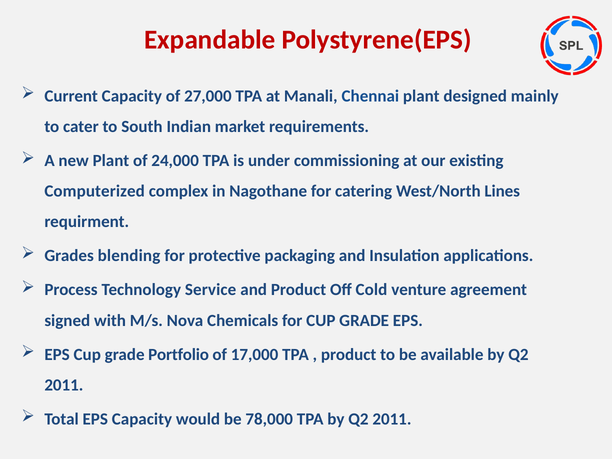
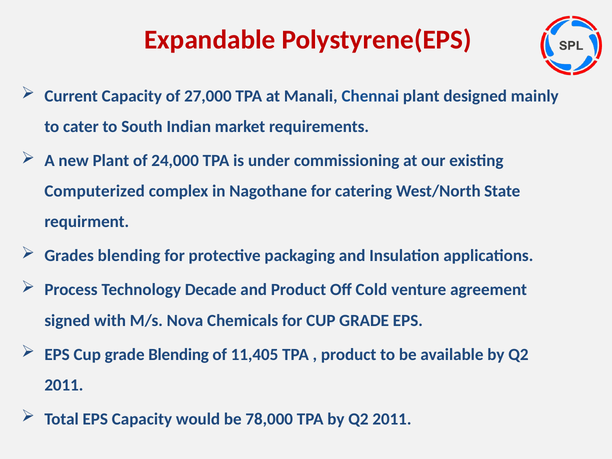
Lines: Lines -> State
Service: Service -> Decade
grade Portfolio: Portfolio -> Blending
17,000: 17,000 -> 11,405
